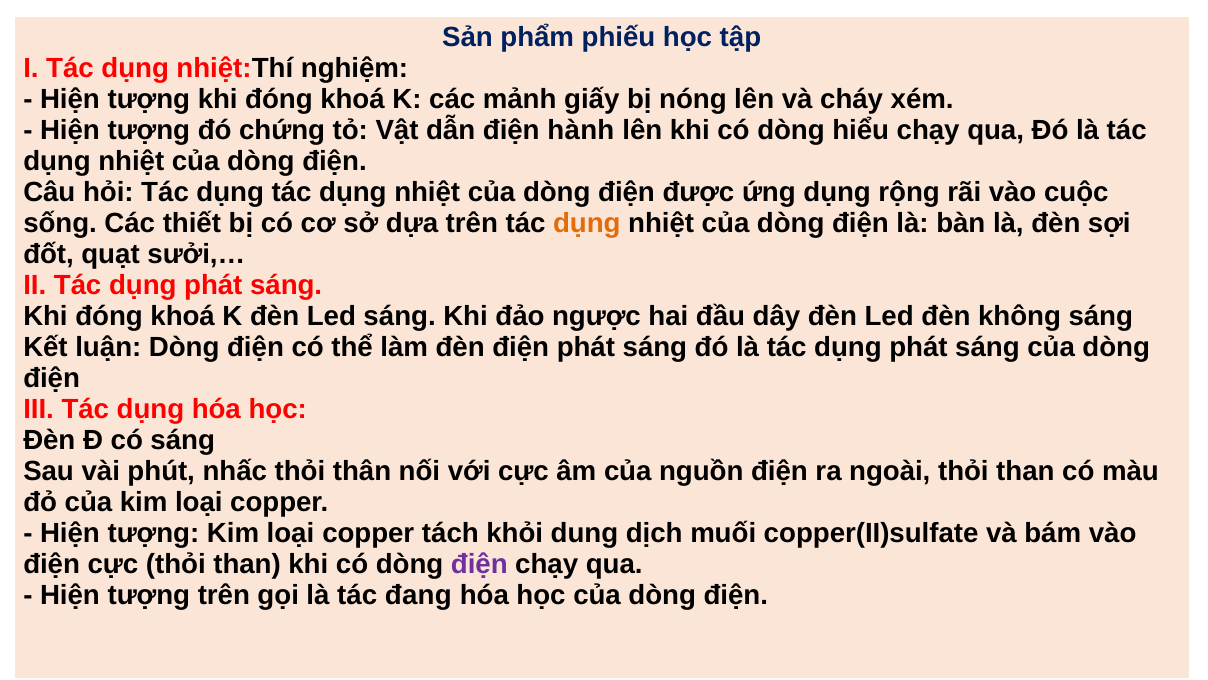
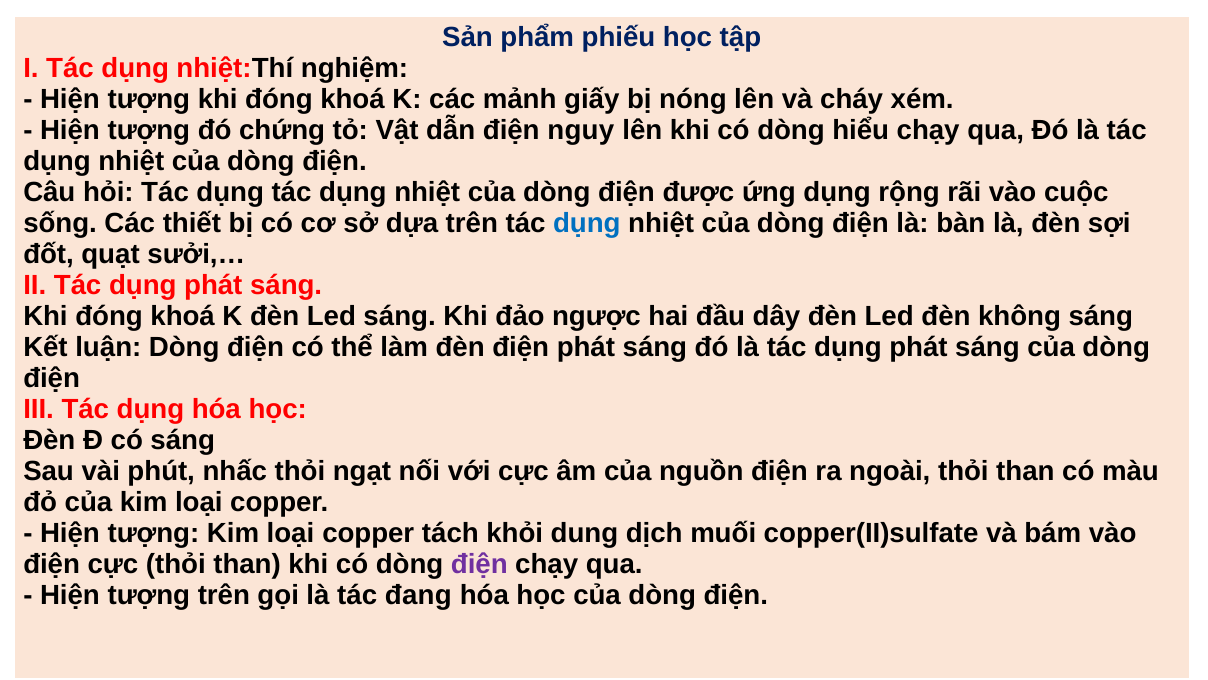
hành: hành -> nguy
dụng at (587, 223) colour: orange -> blue
thân: thân -> ngạt
